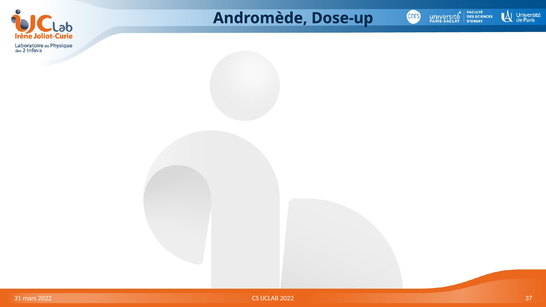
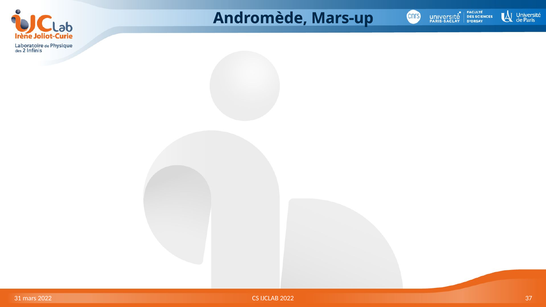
Dose-up: Dose-up -> Mars-up
